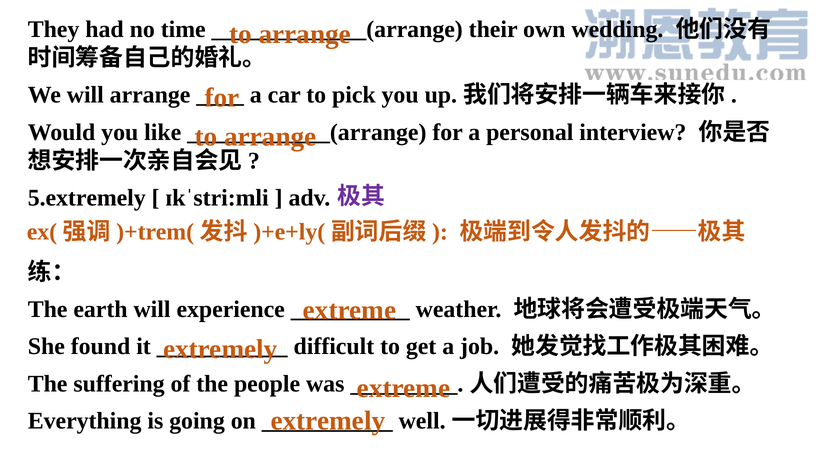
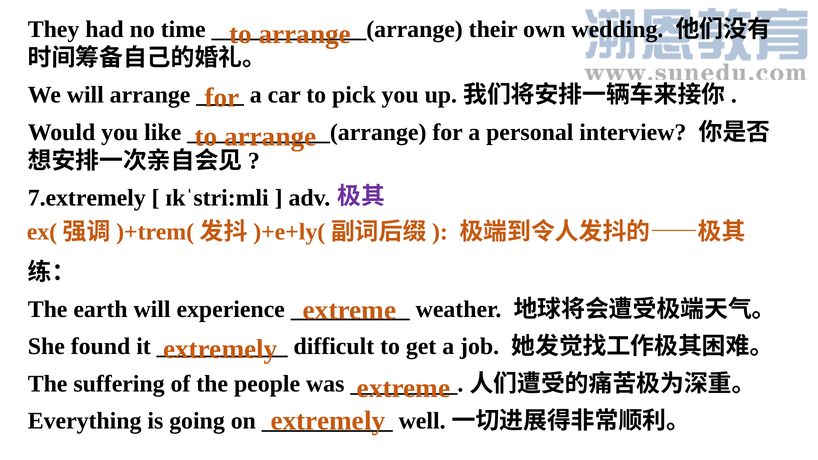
5.extremely: 5.extremely -> 7.extremely
